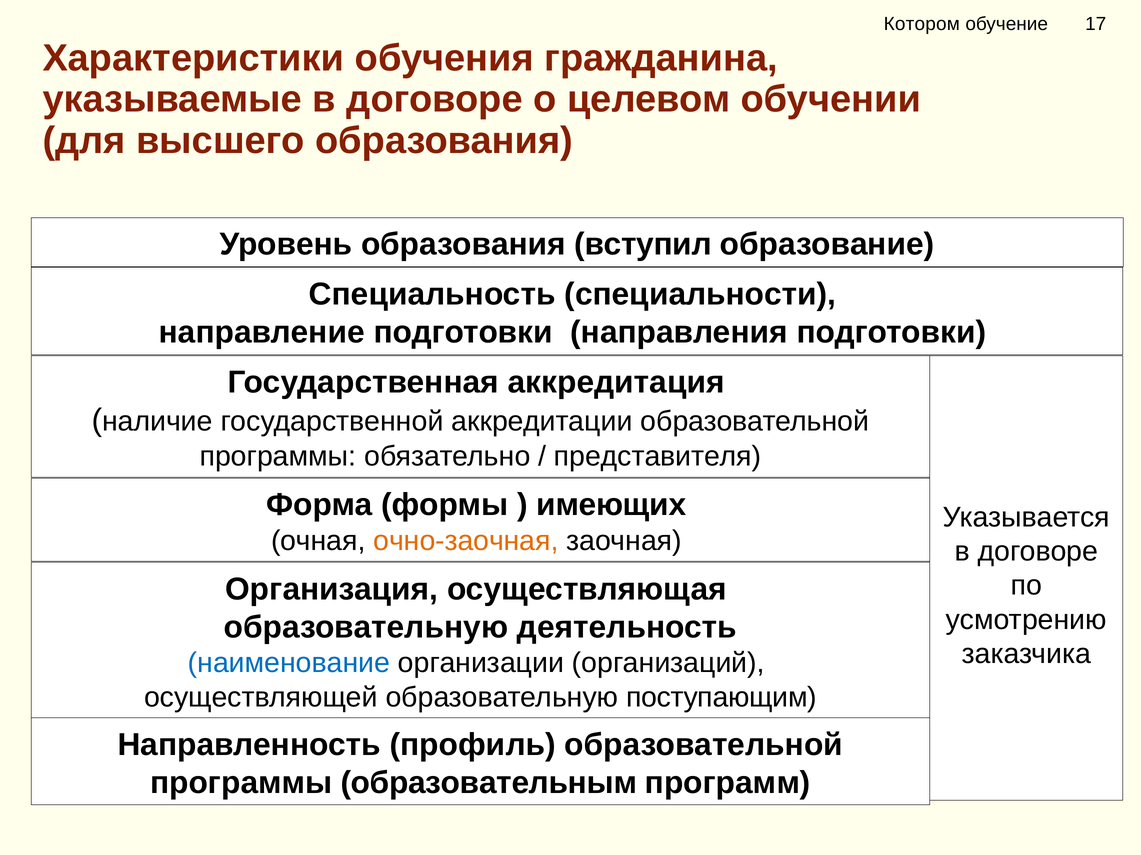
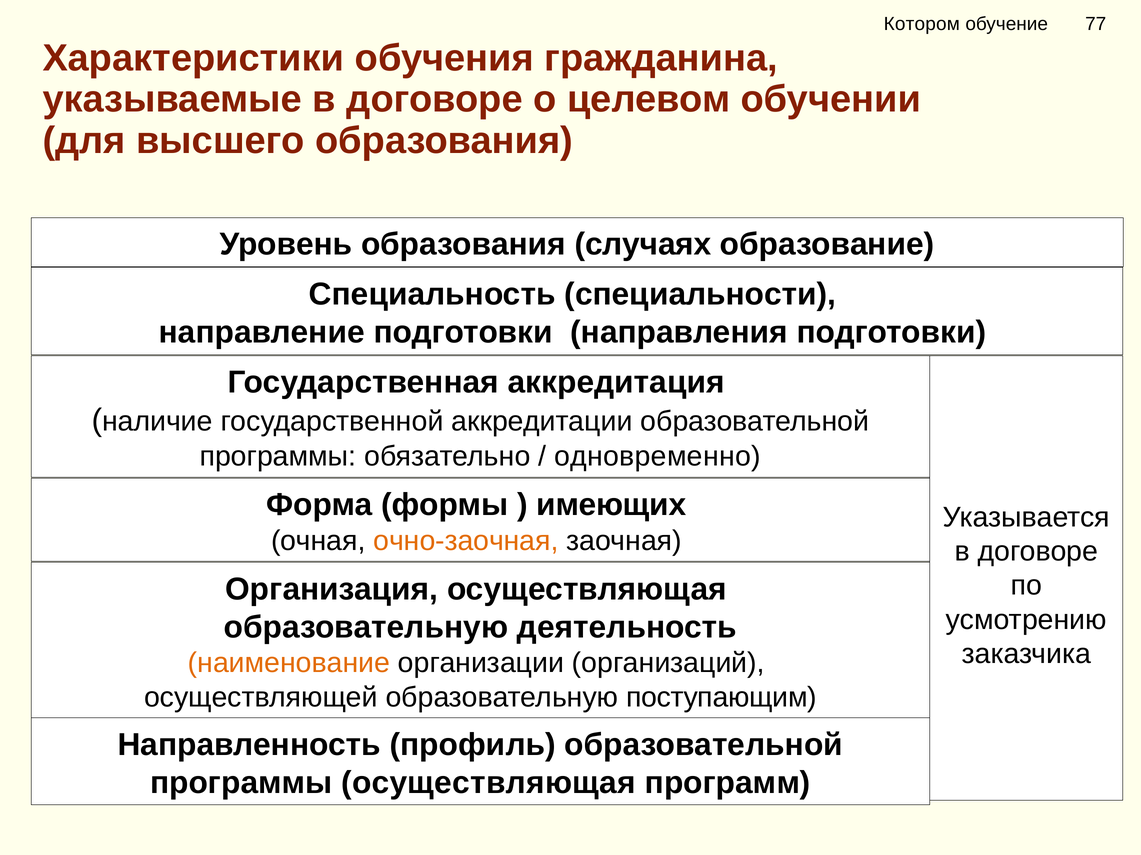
17: 17 -> 77
вступил: вступил -> случаях
представителя: представителя -> одновременно
наименование colour: blue -> orange
программы образовательным: образовательным -> осуществляющая
